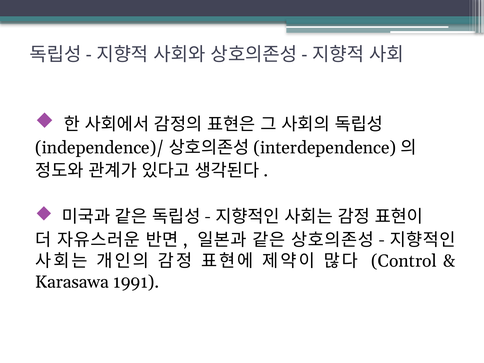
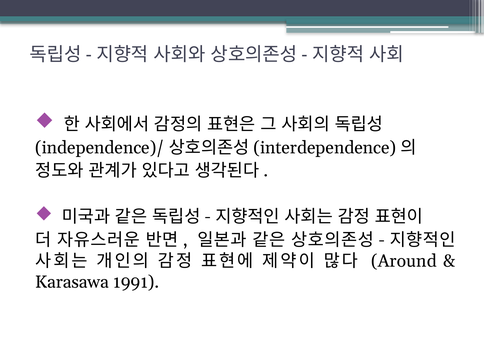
Control: Control -> Around
